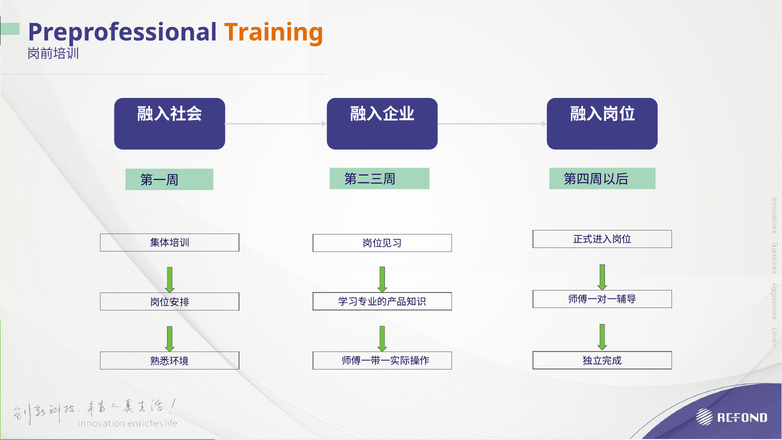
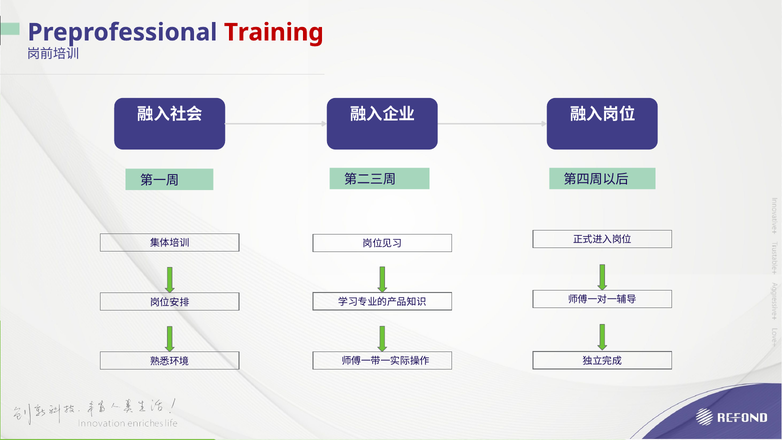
Training colour: orange -> red
